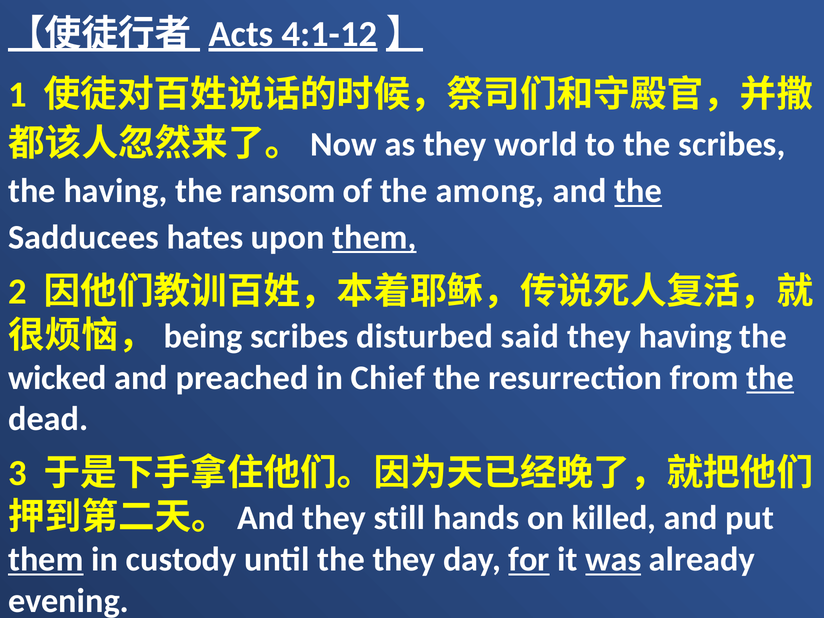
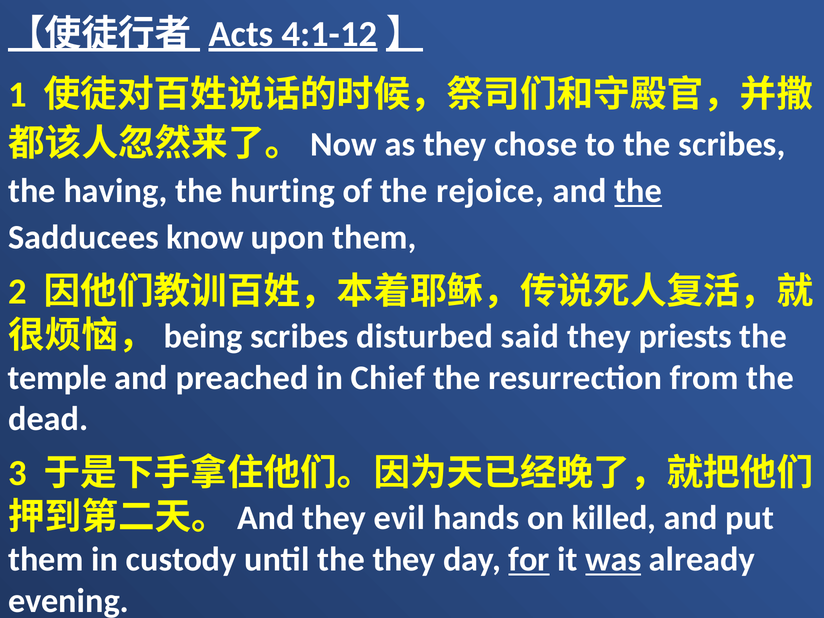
world: world -> chose
ransom: ransom -> hurting
among: among -> rejoice
hates: hates -> know
them at (374, 237) underline: present -> none
they having: having -> priests
wicked: wicked -> temple
the at (770, 378) underline: present -> none
still: still -> evil
them at (46, 560) underline: present -> none
